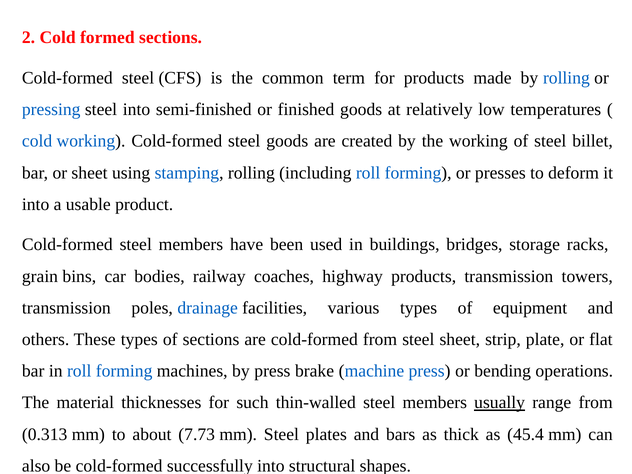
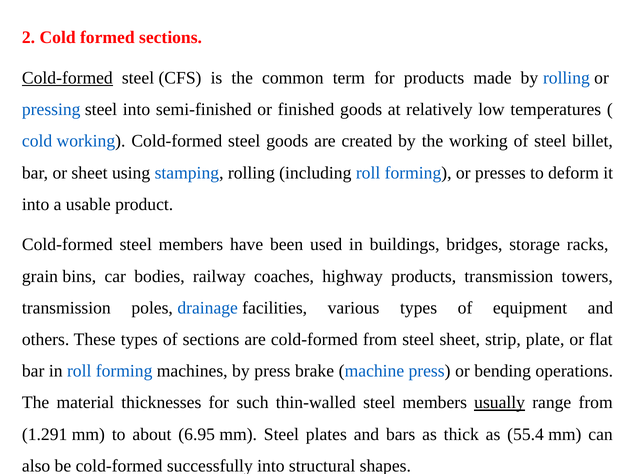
Cold-formed at (67, 78) underline: none -> present
0.313: 0.313 -> 1.291
7.73: 7.73 -> 6.95
45.4: 45.4 -> 55.4
